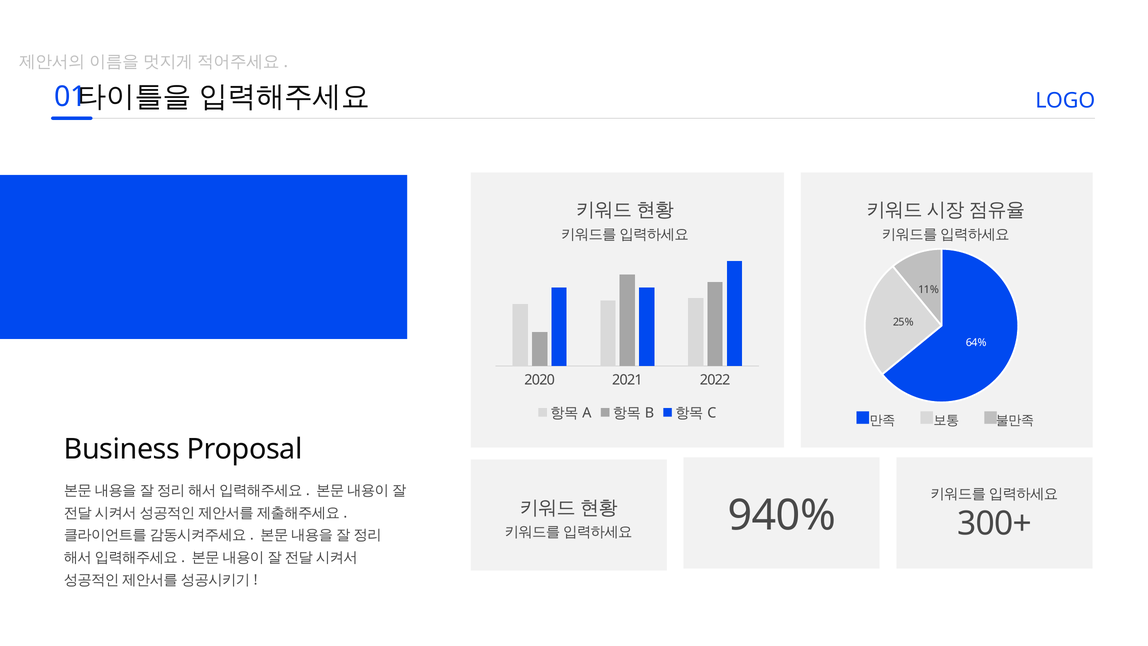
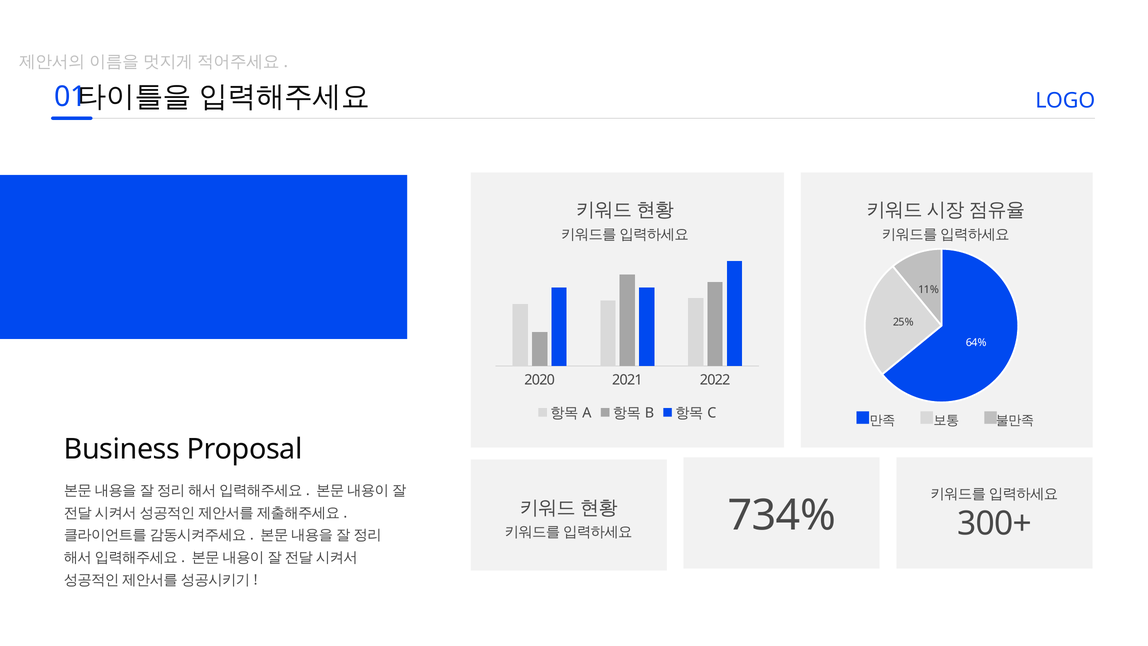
940%: 940% -> 734%
